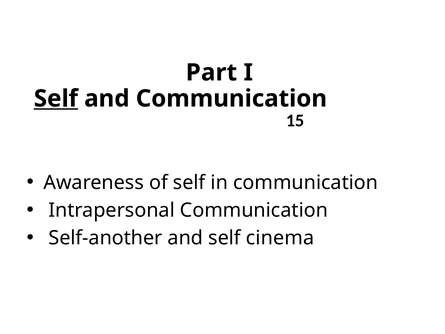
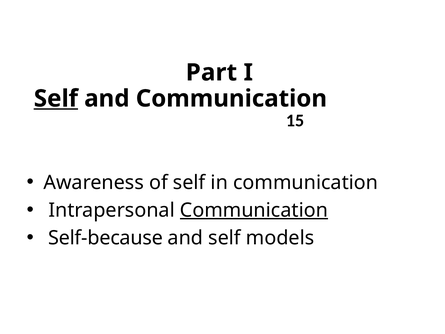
Communication at (254, 210) underline: none -> present
Self-another: Self-another -> Self-because
cinema: cinema -> models
